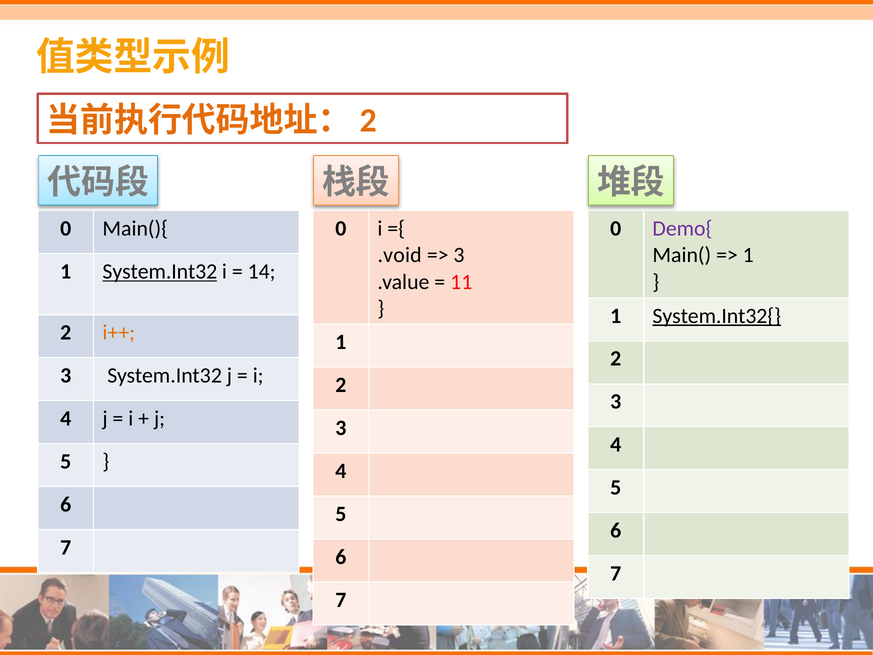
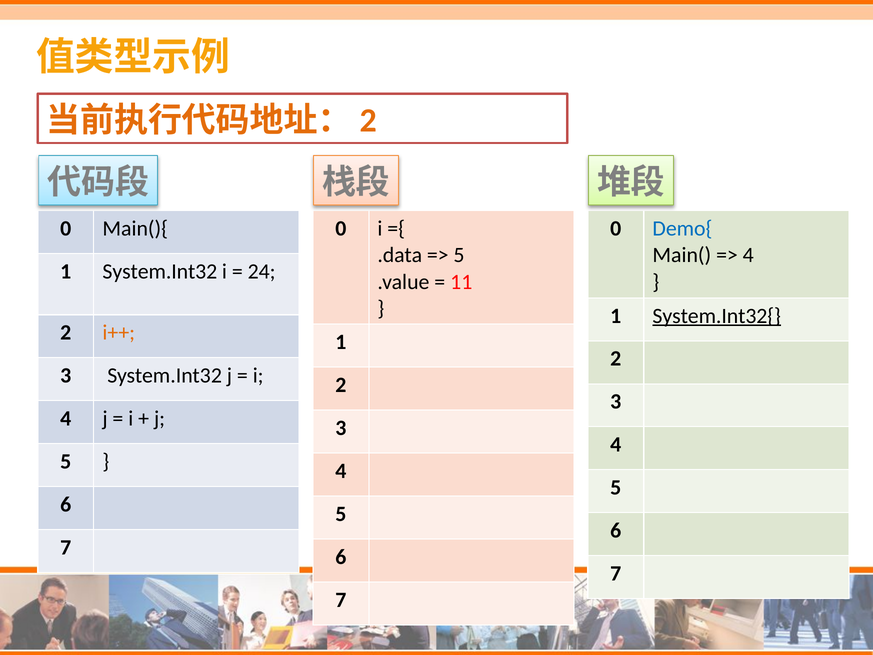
Demo{ colour: purple -> blue
.void: .void -> .data
3 at (459, 255): 3 -> 5
1 at (748, 255): 1 -> 4
System.Int32 at (160, 271) underline: present -> none
14: 14 -> 24
